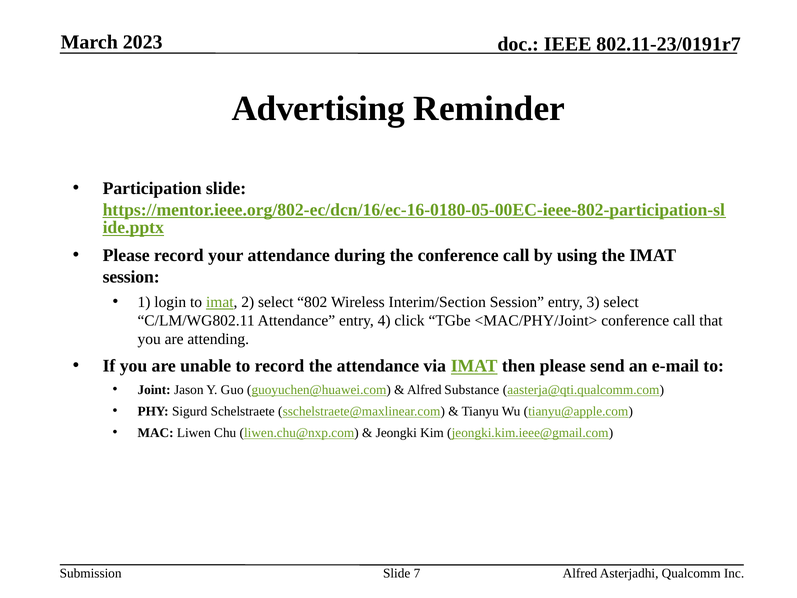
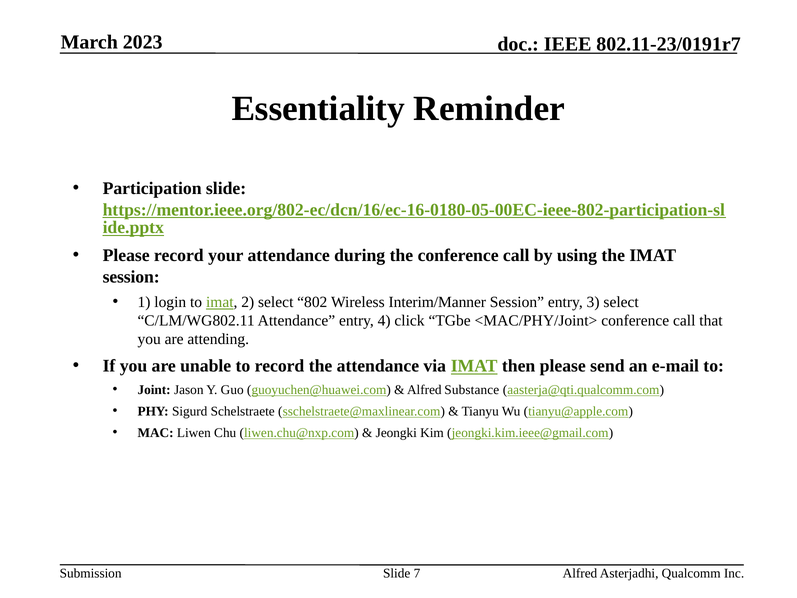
Advertising: Advertising -> Essentiality
Interim/Section: Interim/Section -> Interim/Manner
